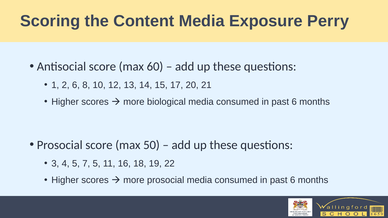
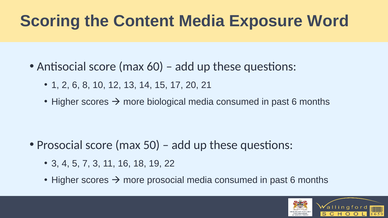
Perry: Perry -> Word
7 5: 5 -> 3
